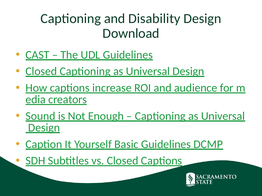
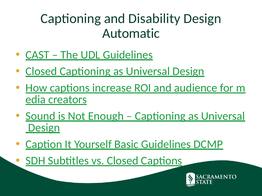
Download: Download -> Automatic
